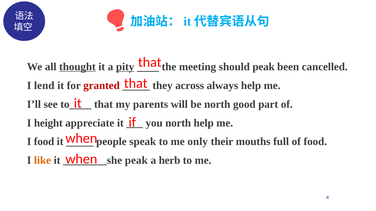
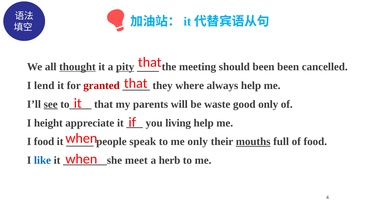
should peak: peak -> been
across: across -> where
see underline: none -> present
be north: north -> waste
good part: part -> only
you north: north -> living
mouths underline: none -> present
like colour: orange -> blue
peak at (136, 161): peak -> meet
